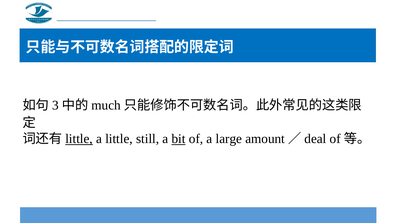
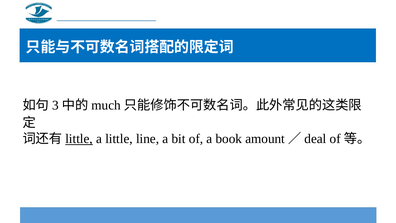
still: still -> line
bit underline: present -> none
large: large -> book
